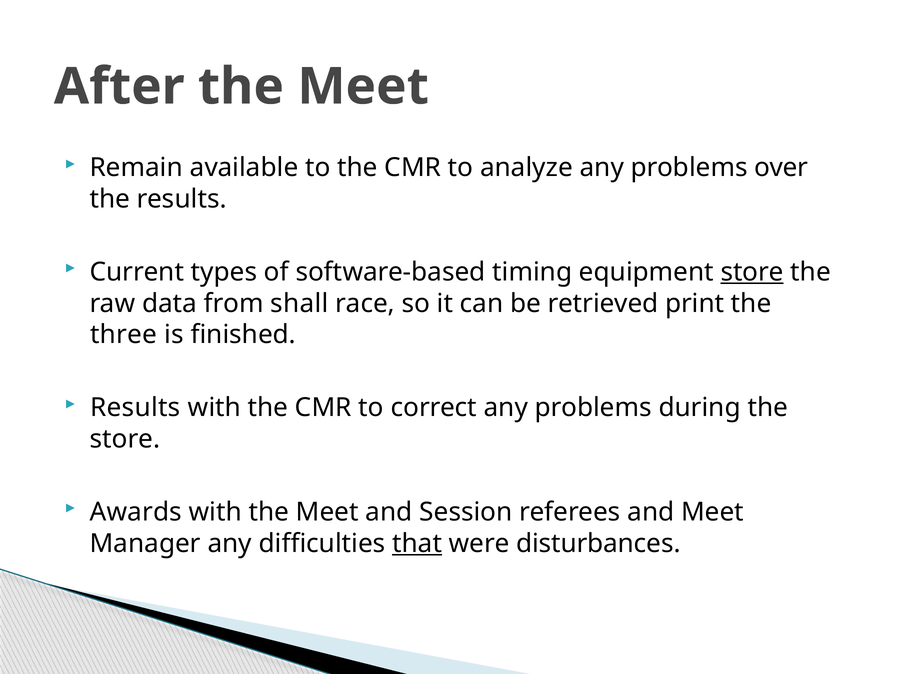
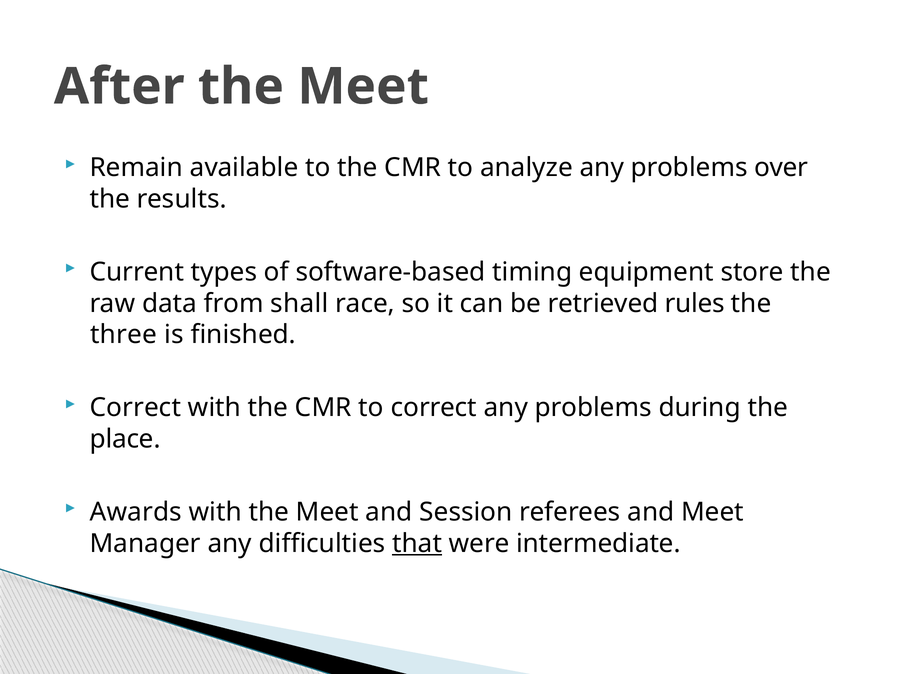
store at (752, 272) underline: present -> none
print: print -> rules
Results at (135, 408): Results -> Correct
store at (125, 439): store -> place
disturbances: disturbances -> intermediate
